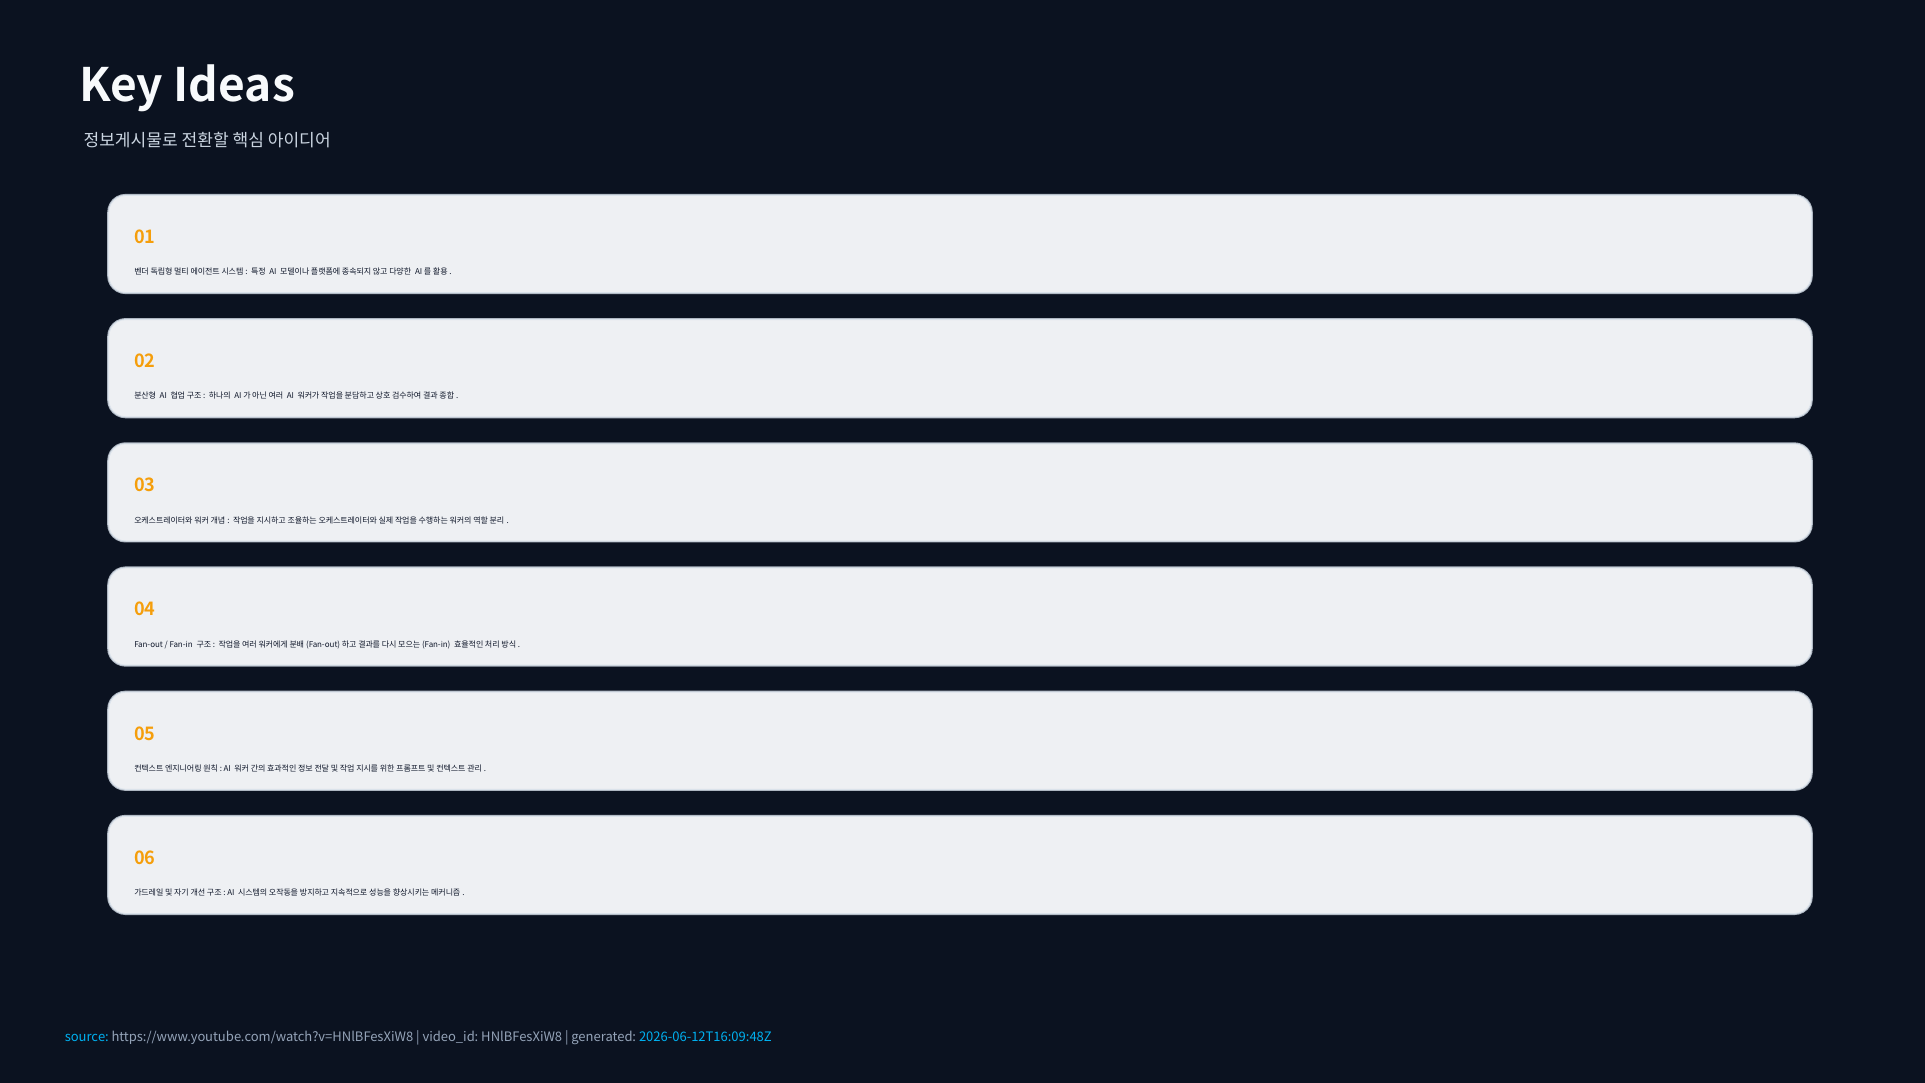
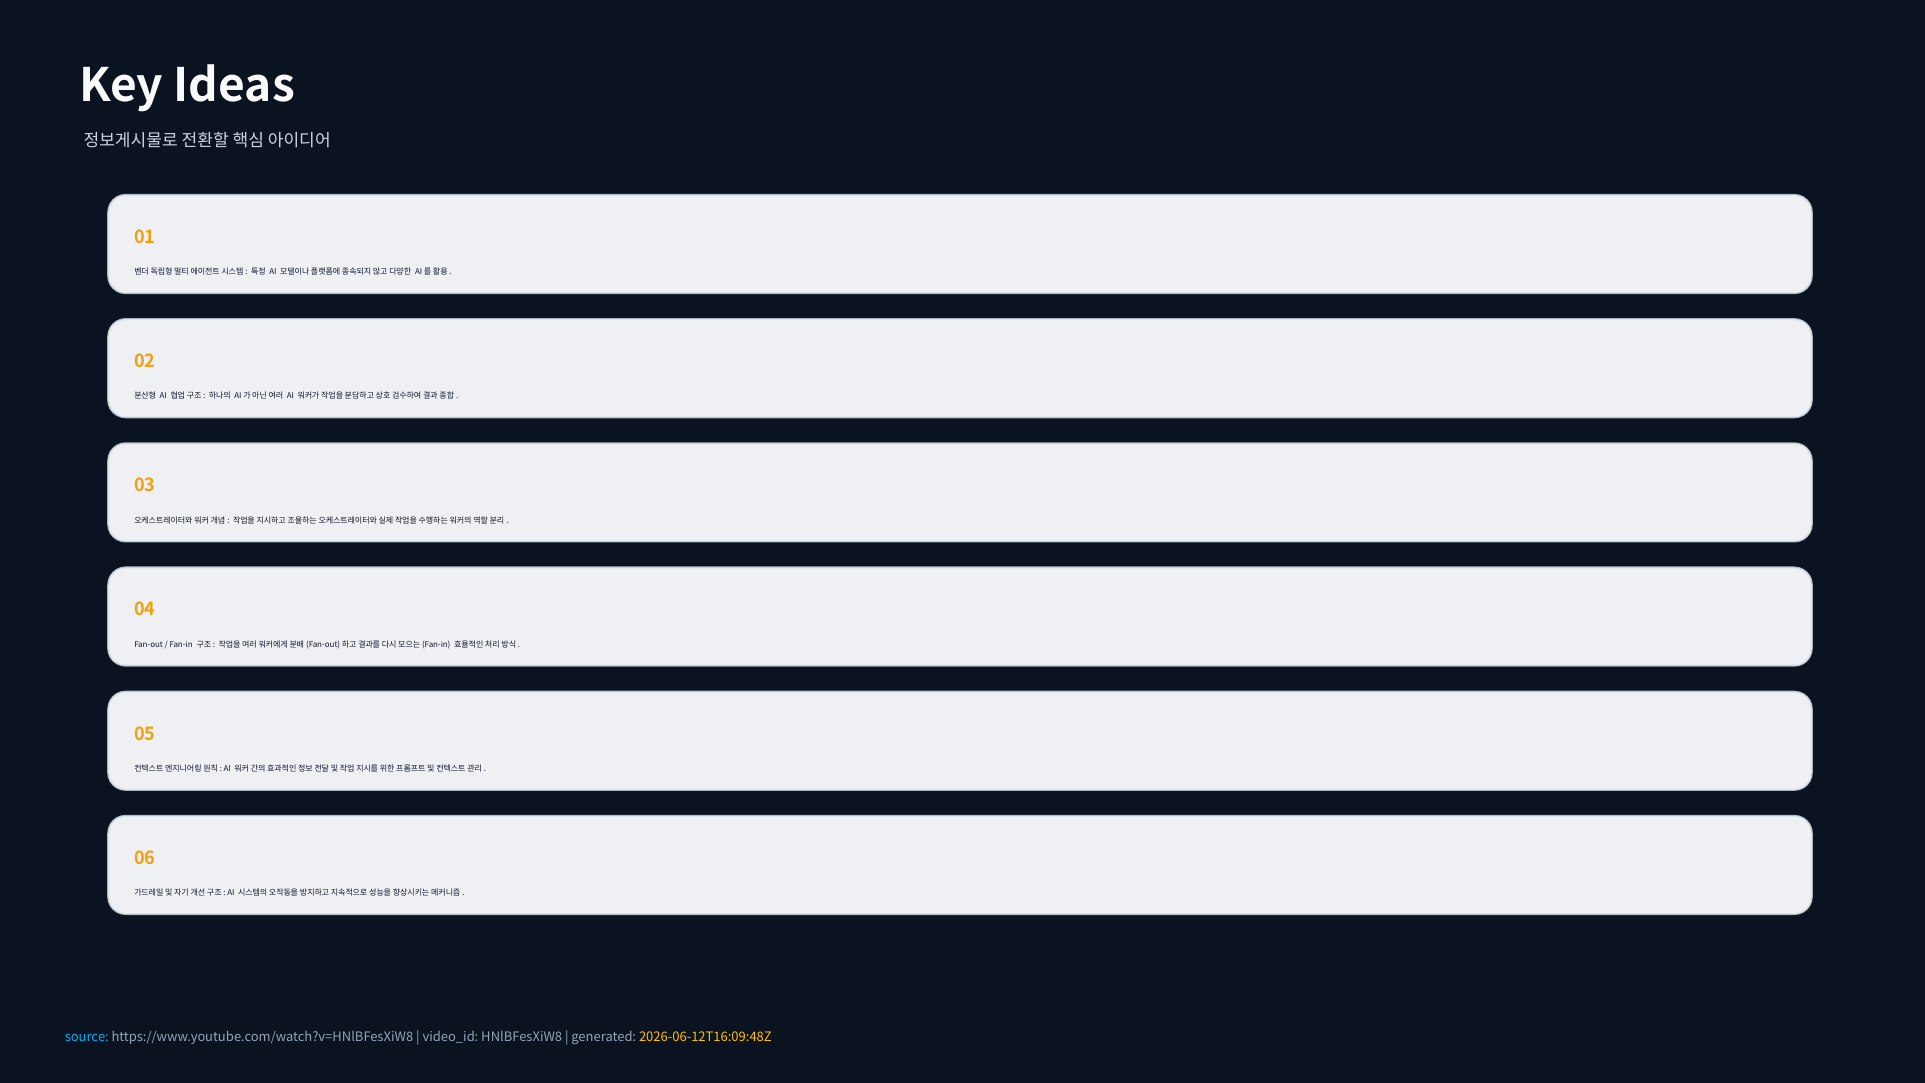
2026-06-12T16:09:48Z colour: light blue -> yellow
